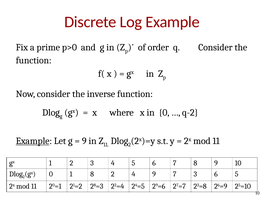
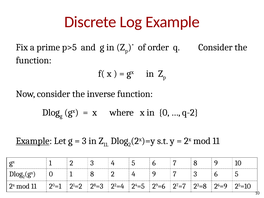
p>0: p>0 -> p>5
9 at (84, 141): 9 -> 3
